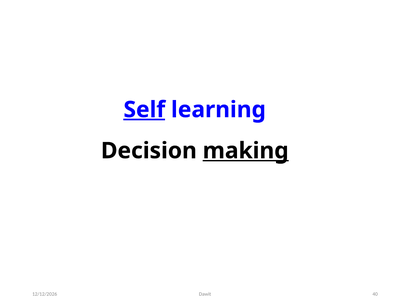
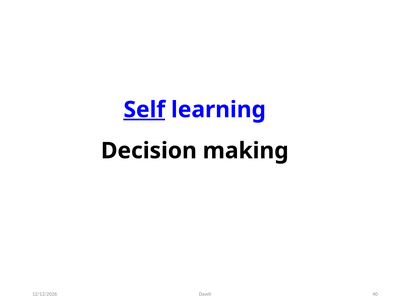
making underline: present -> none
